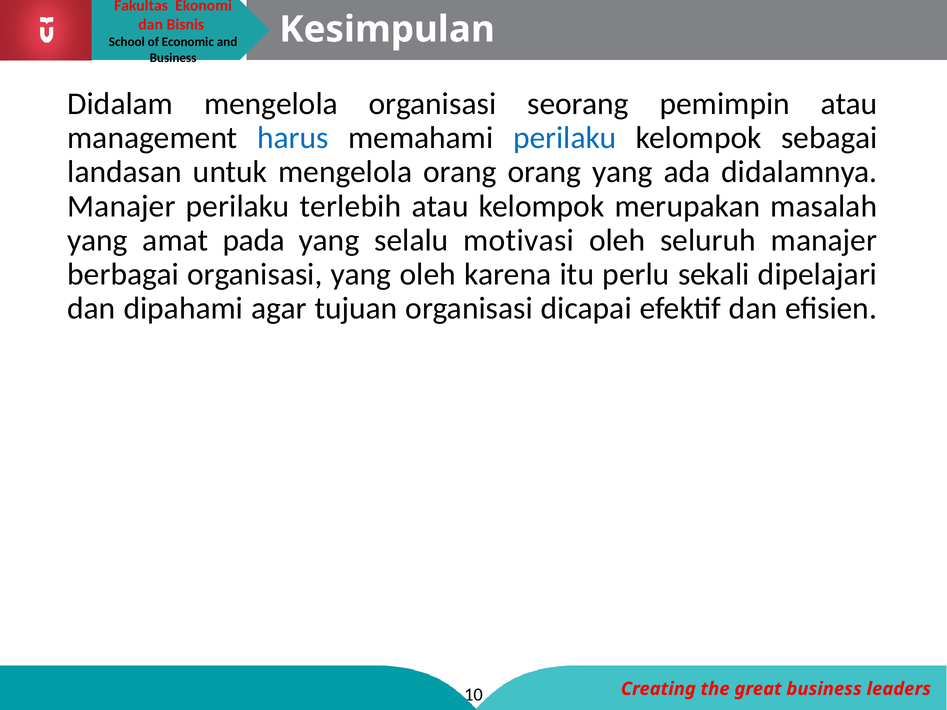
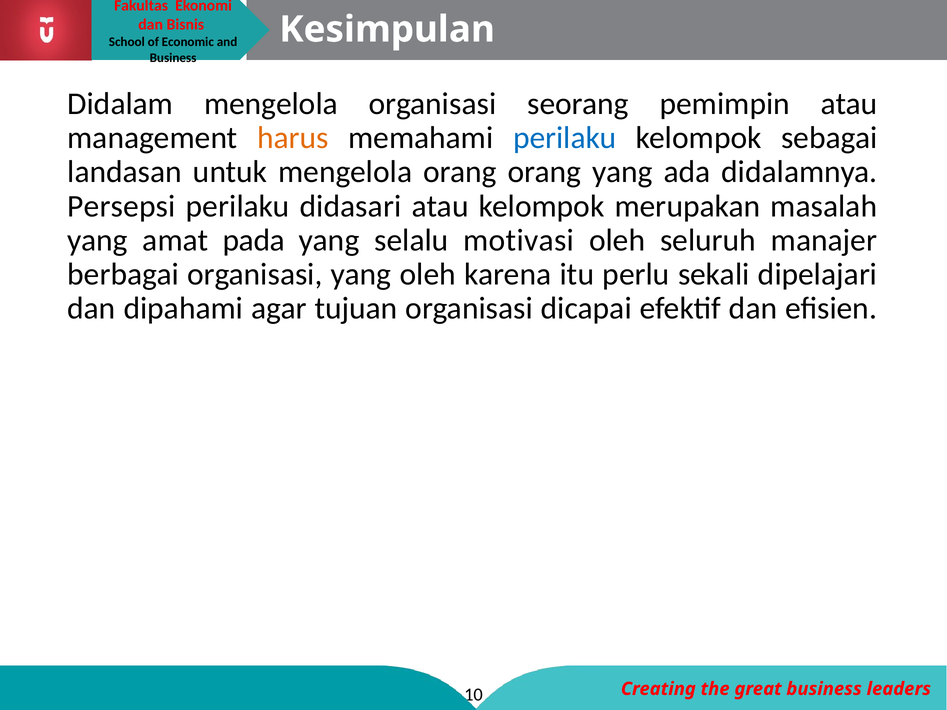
harus colour: blue -> orange
Manajer at (122, 206): Manajer -> Persepsi
terlebih: terlebih -> didasari
